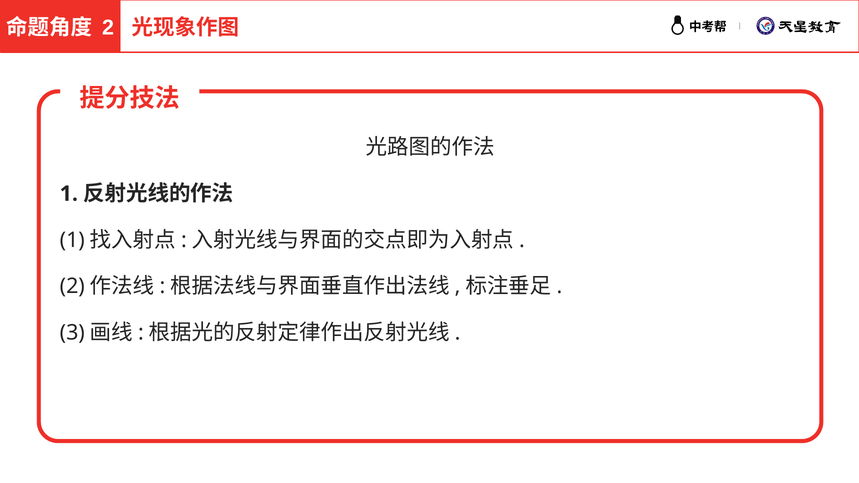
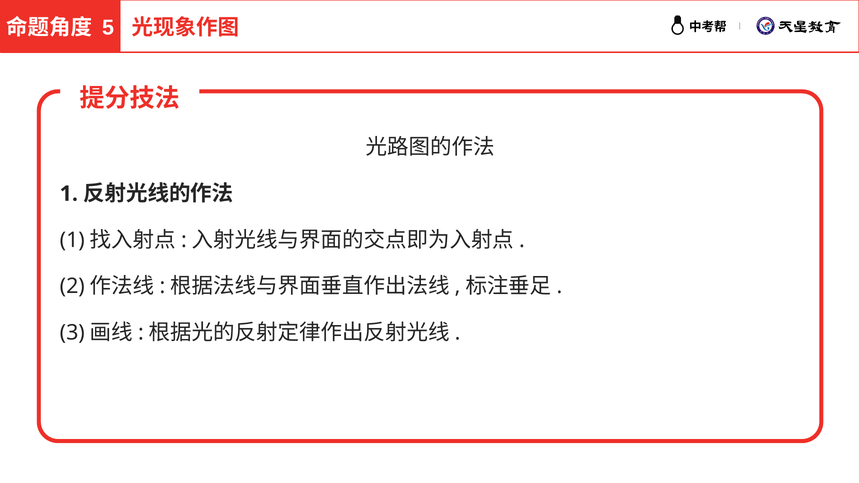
2 at (108, 28): 2 -> 5
